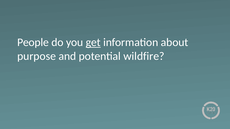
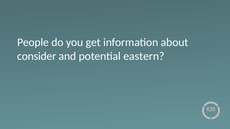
get underline: present -> none
purpose: purpose -> consider
wildfire: wildfire -> eastern
